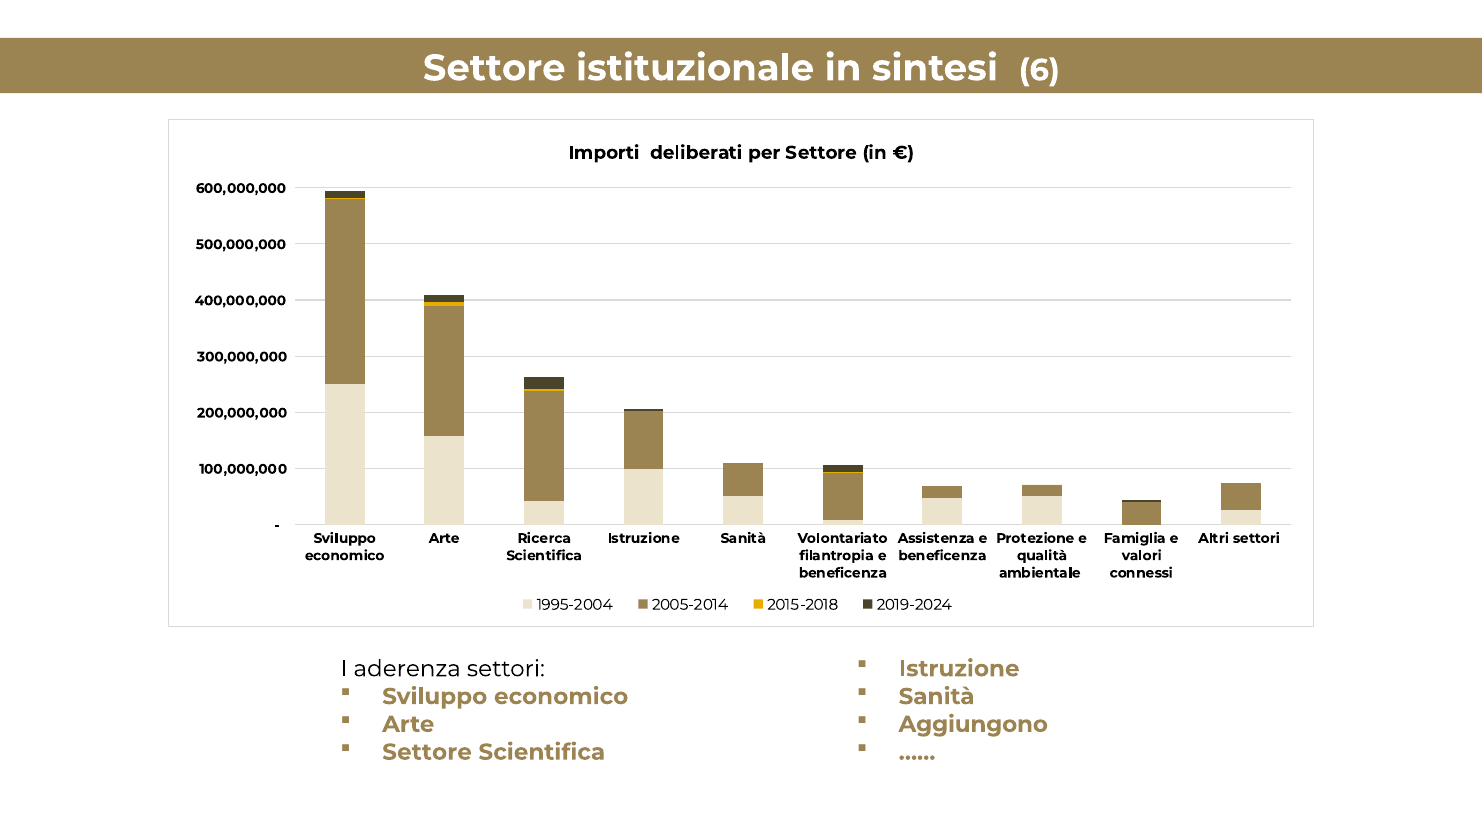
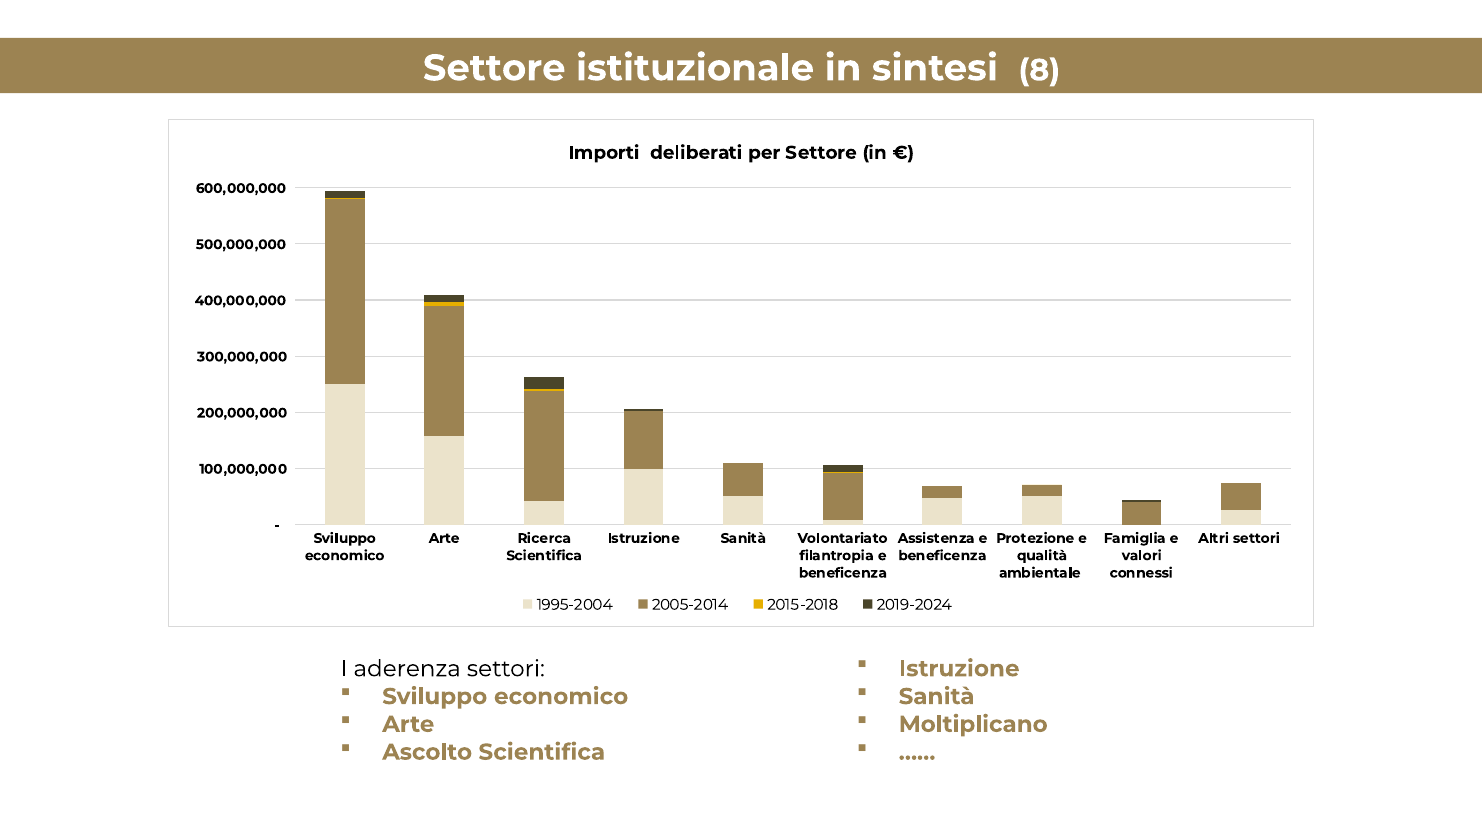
6: 6 -> 8
Aggiungono: Aggiungono -> Moltiplicano
Settore at (427, 752): Settore -> Ascolto
